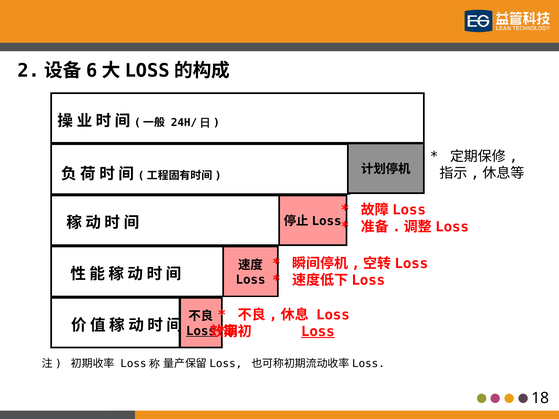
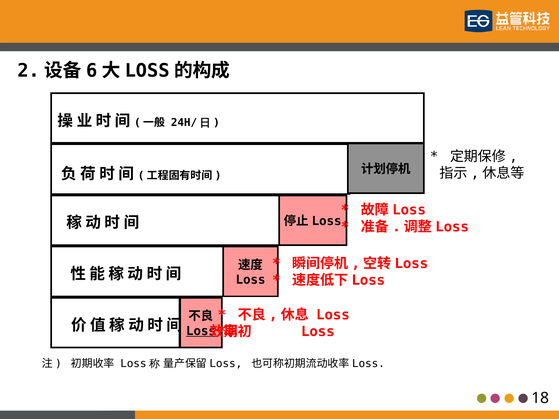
Loss at (318, 332) underline: present -> none
